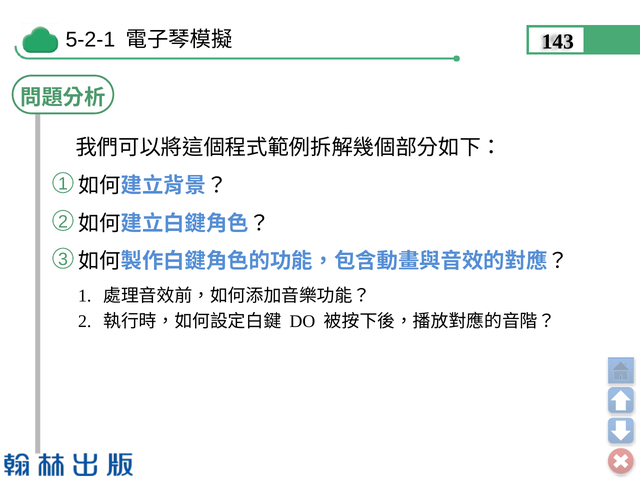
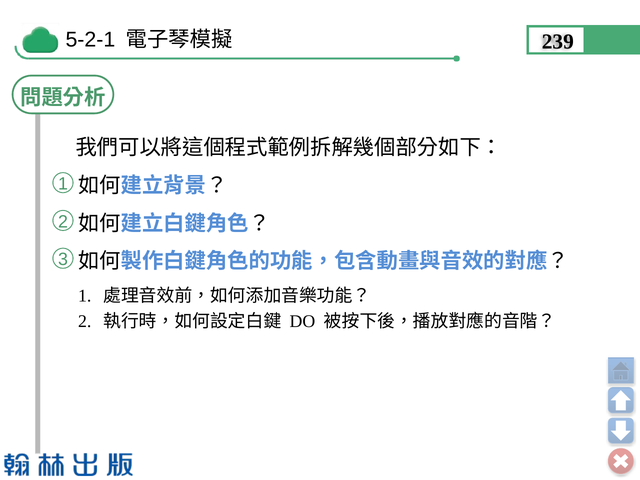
143: 143 -> 239
